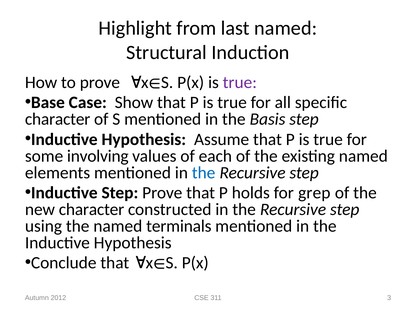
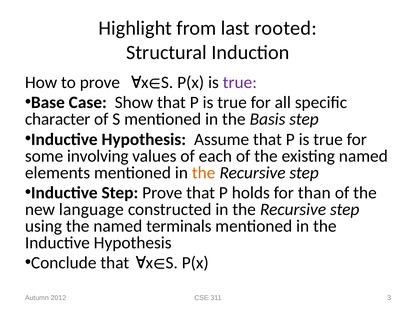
last named: named -> rooted
the at (204, 173) colour: blue -> orange
grep: grep -> than
new character: character -> language
